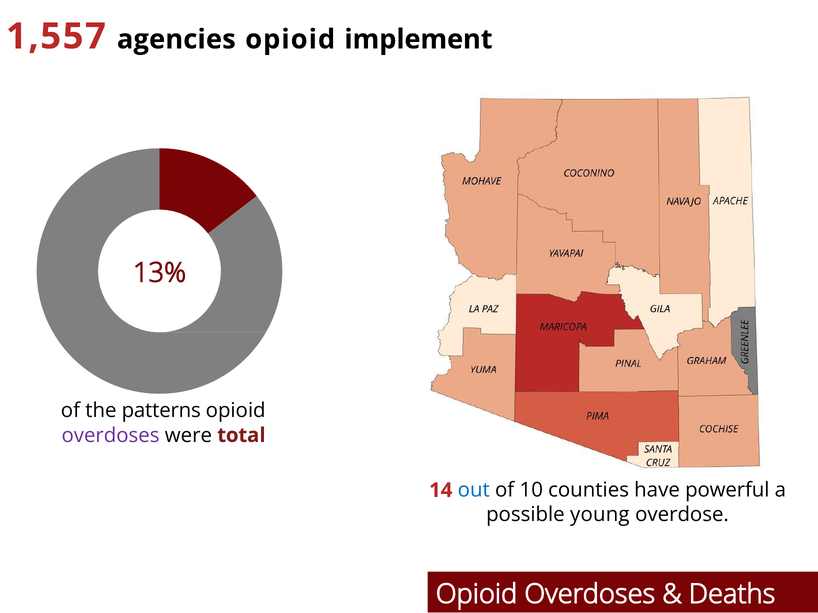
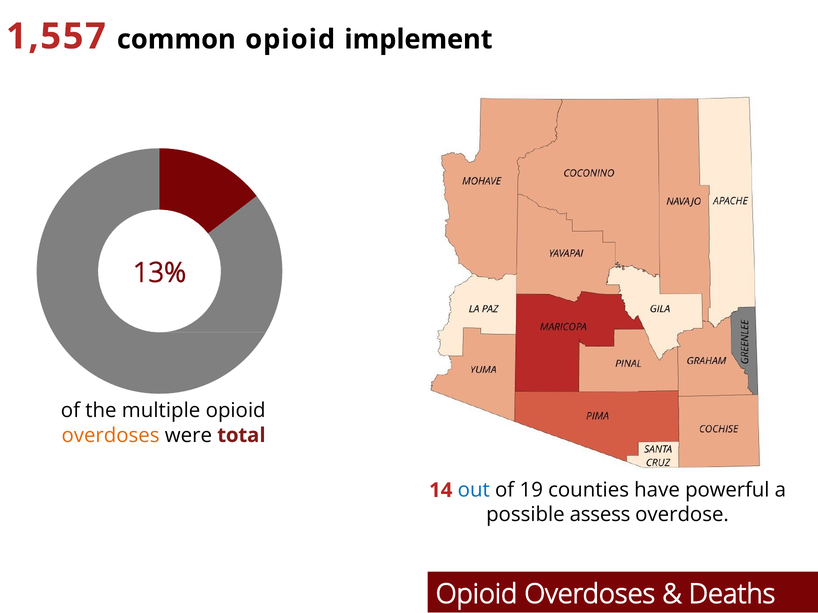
agencies: agencies -> common
patterns: patterns -> multiple
overdoses at (111, 436) colour: purple -> orange
10: 10 -> 19
young: young -> assess
